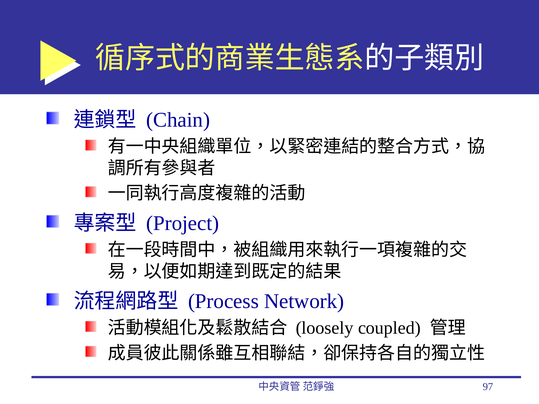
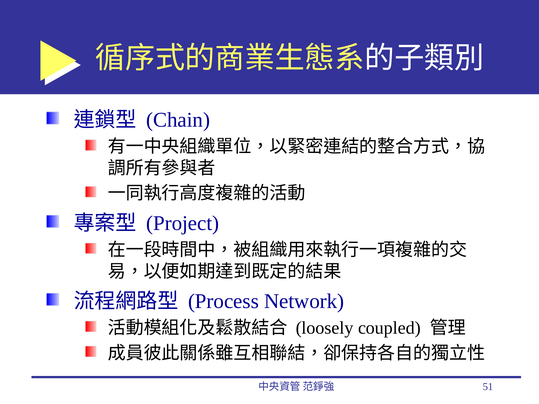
97: 97 -> 51
